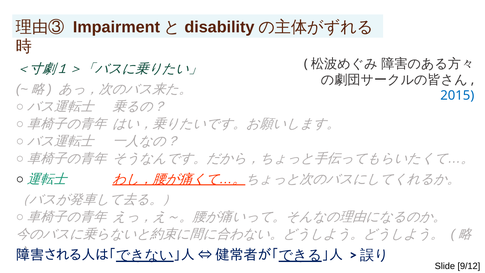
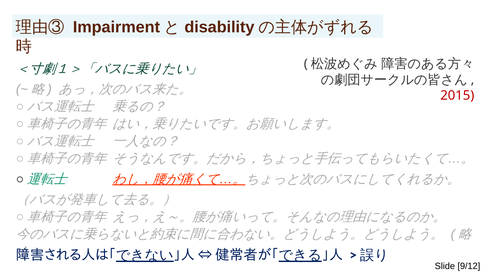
2015 colour: blue -> red
